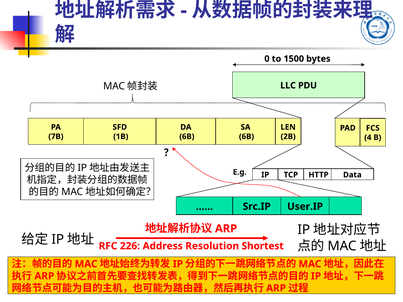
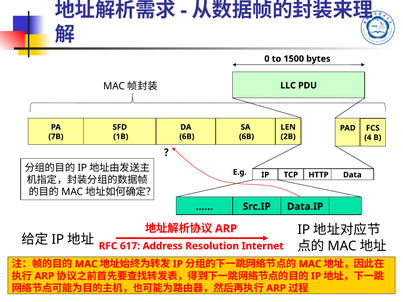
User.IP: User.IP -> Data.IP
226: 226 -> 617
Shortest: Shortest -> Internet
